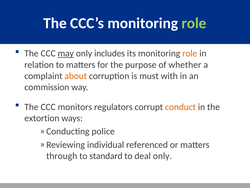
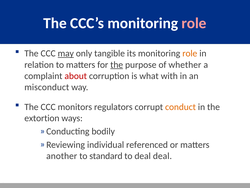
role at (194, 23) colour: light green -> pink
includes: includes -> tangible
the at (117, 65) underline: none -> present
about colour: orange -> red
must: must -> what
commission: commission -> misconduct
police: police -> bodily
through: through -> another
deal only: only -> deal
